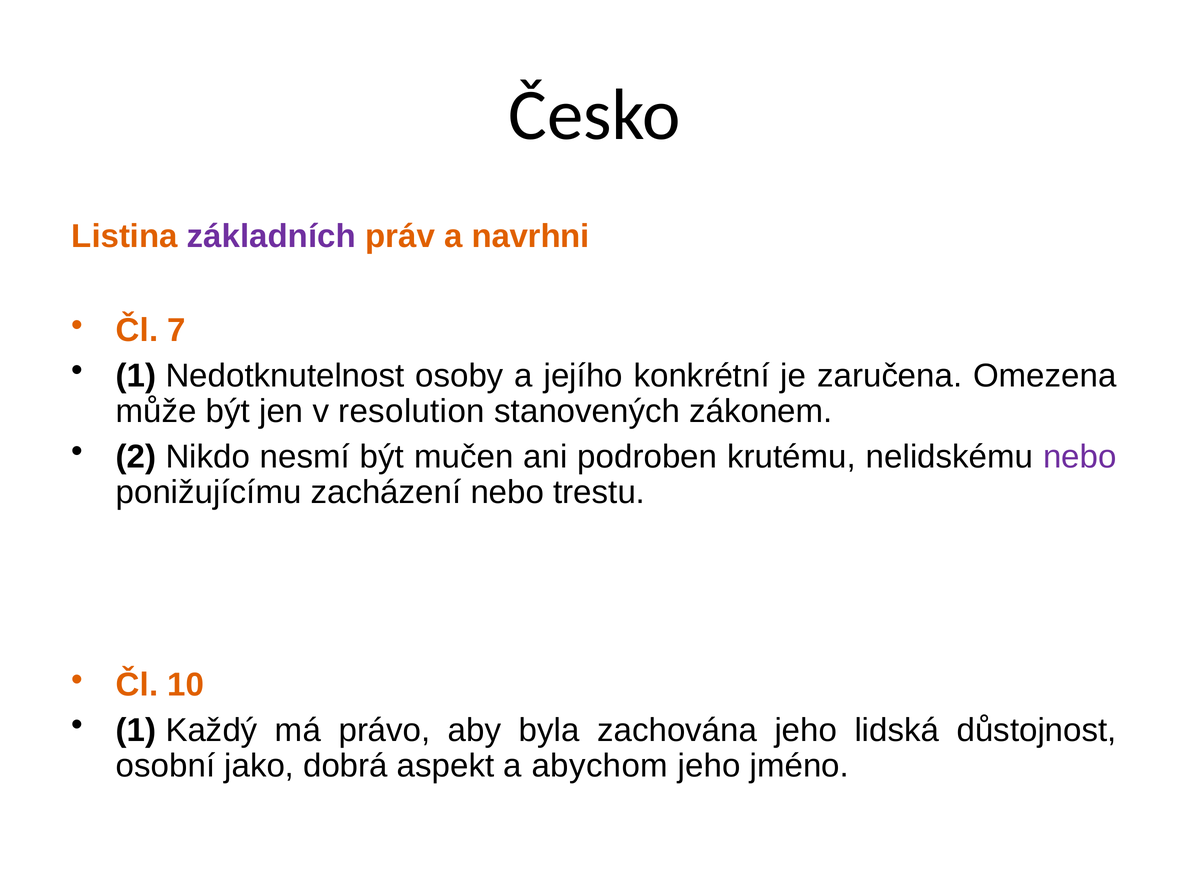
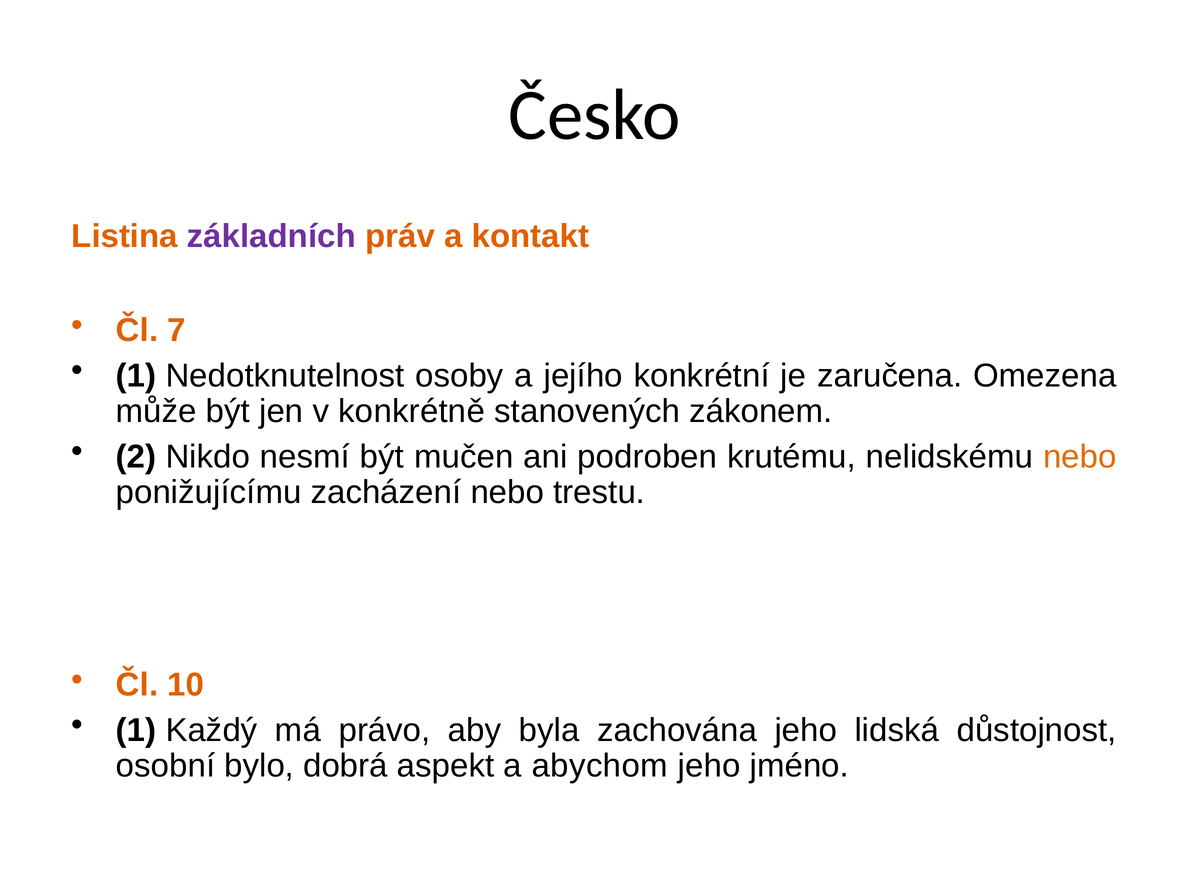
navrhni: navrhni -> kontakt
resolution: resolution -> konkrétně
nebo at (1080, 457) colour: purple -> orange
jako: jako -> bylo
